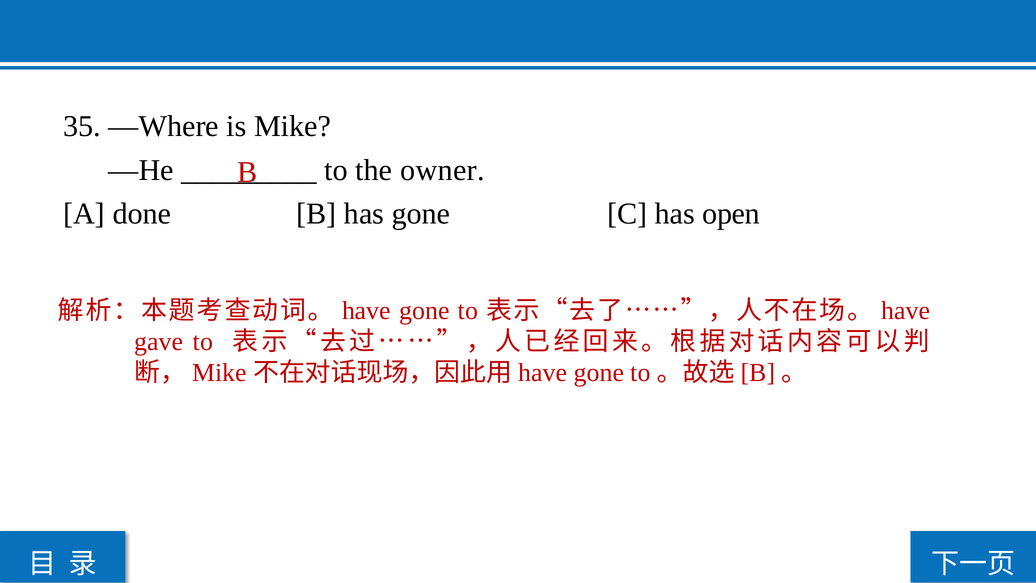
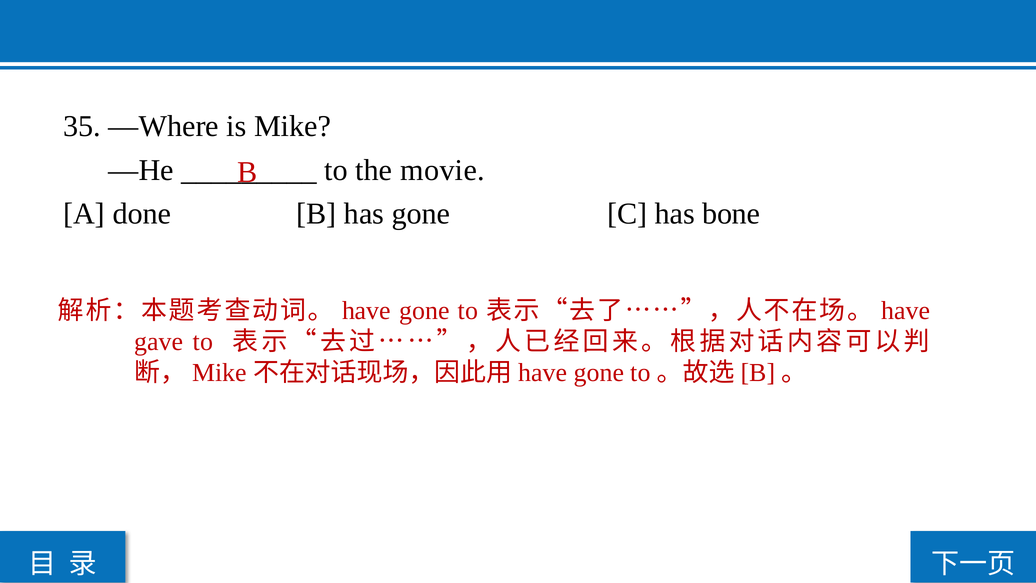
owner: owner -> movie
open: open -> bone
